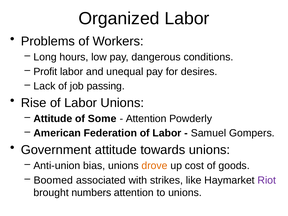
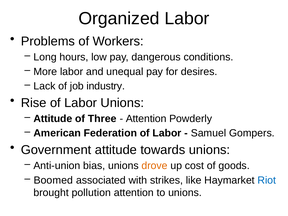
Profit: Profit -> More
passing: passing -> industry
Some: Some -> Three
Riot colour: purple -> blue
numbers: numbers -> pollution
